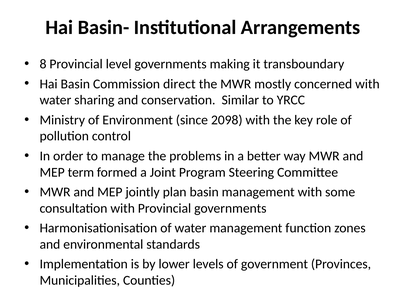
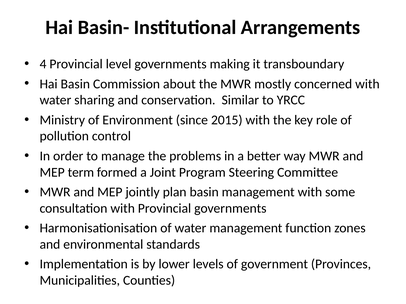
8: 8 -> 4
direct: direct -> about
2098: 2098 -> 2015
